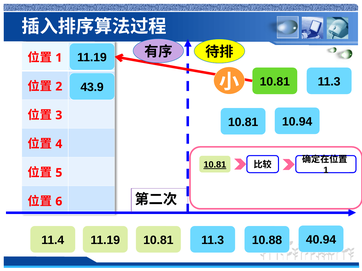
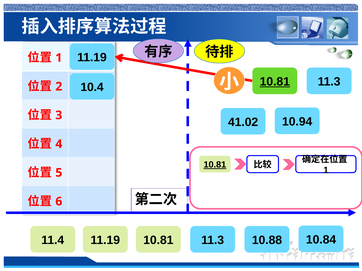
10.81 at (275, 82) underline: none -> present
43.9: 43.9 -> 10.4
10.81 at (243, 122): 10.81 -> 41.02
40.94: 40.94 -> 10.84
